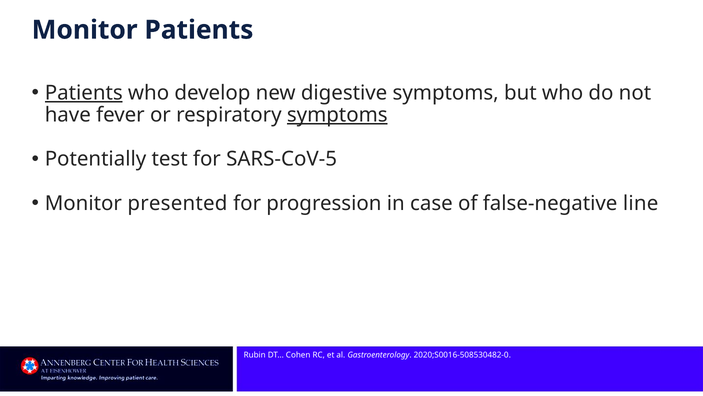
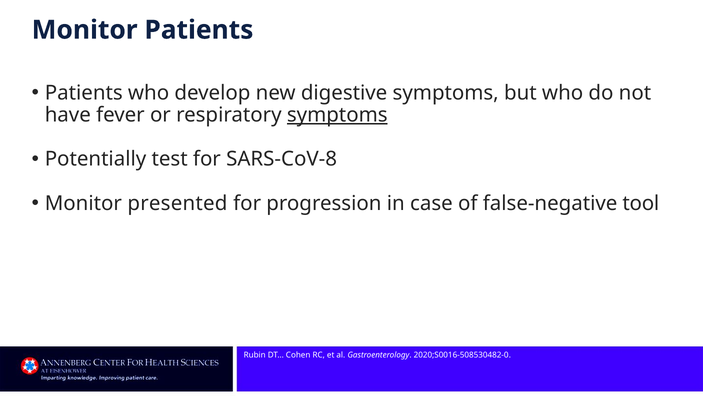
Patients at (84, 93) underline: present -> none
SARS-CoV-5: SARS-CoV-5 -> SARS-CoV-8
line: line -> tool
